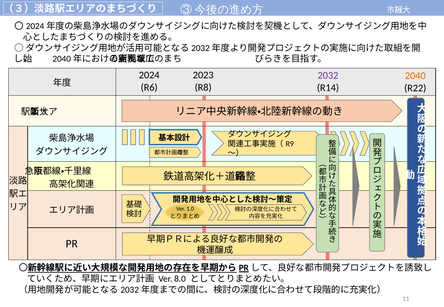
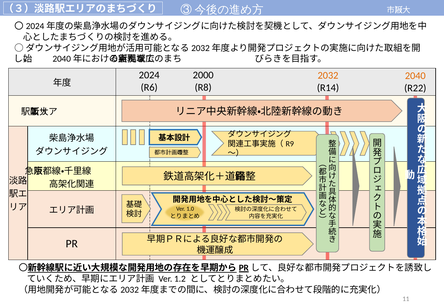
2023: 2023 -> 2000
2032 colour: purple -> orange
8.0: 8.0 -> 1.2
